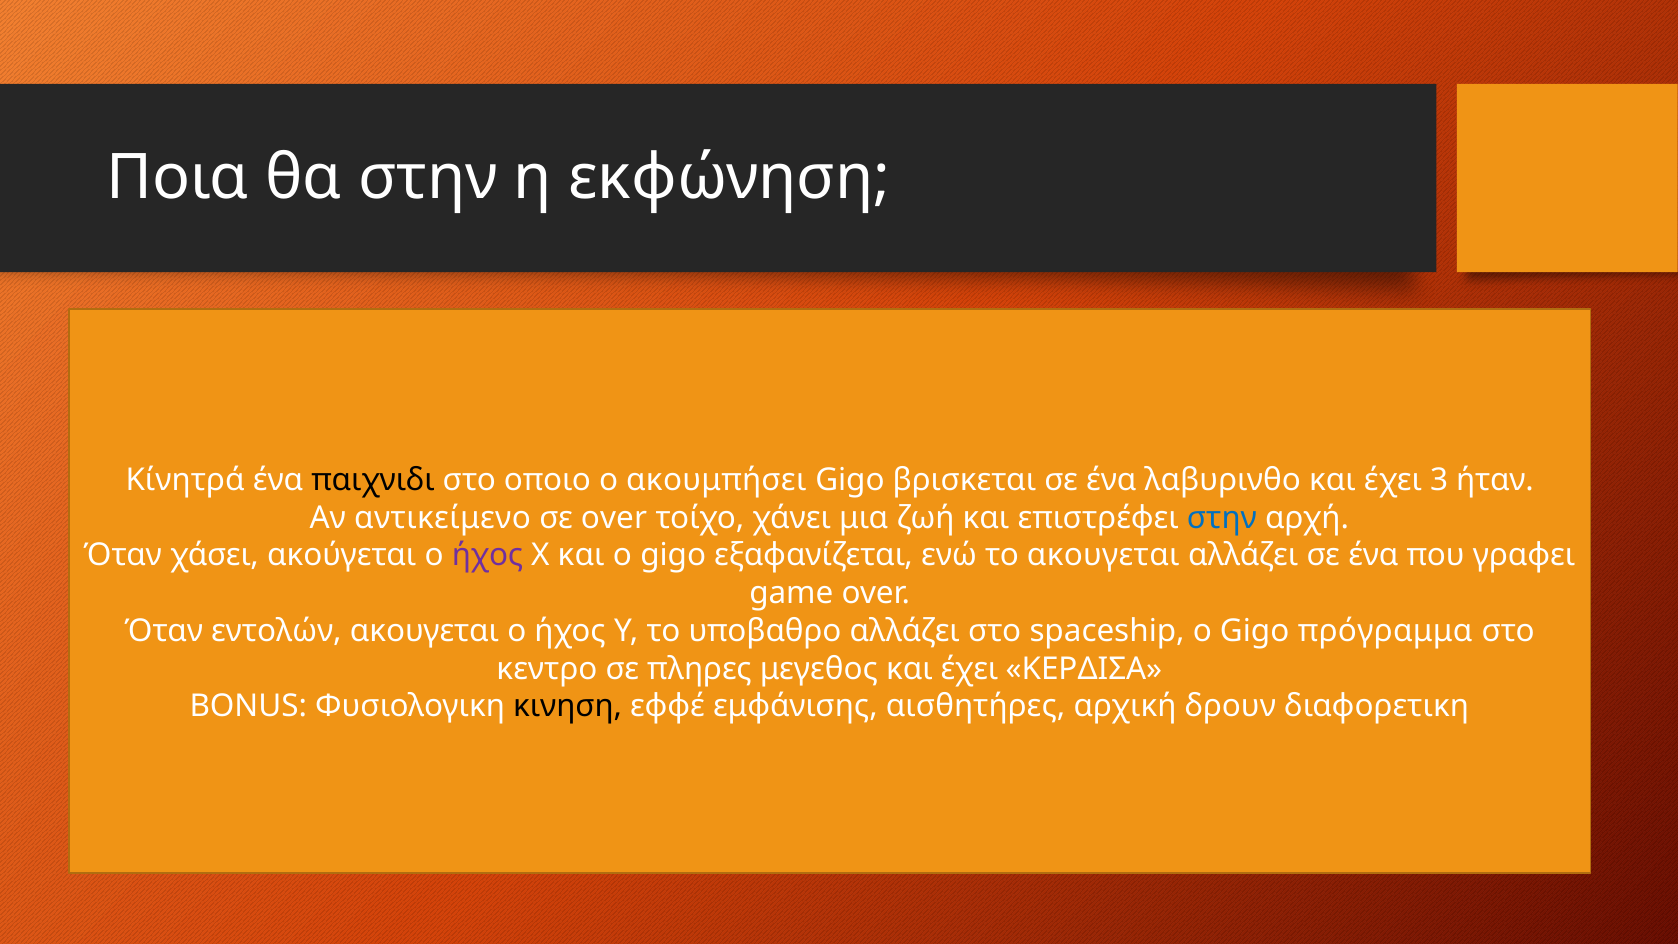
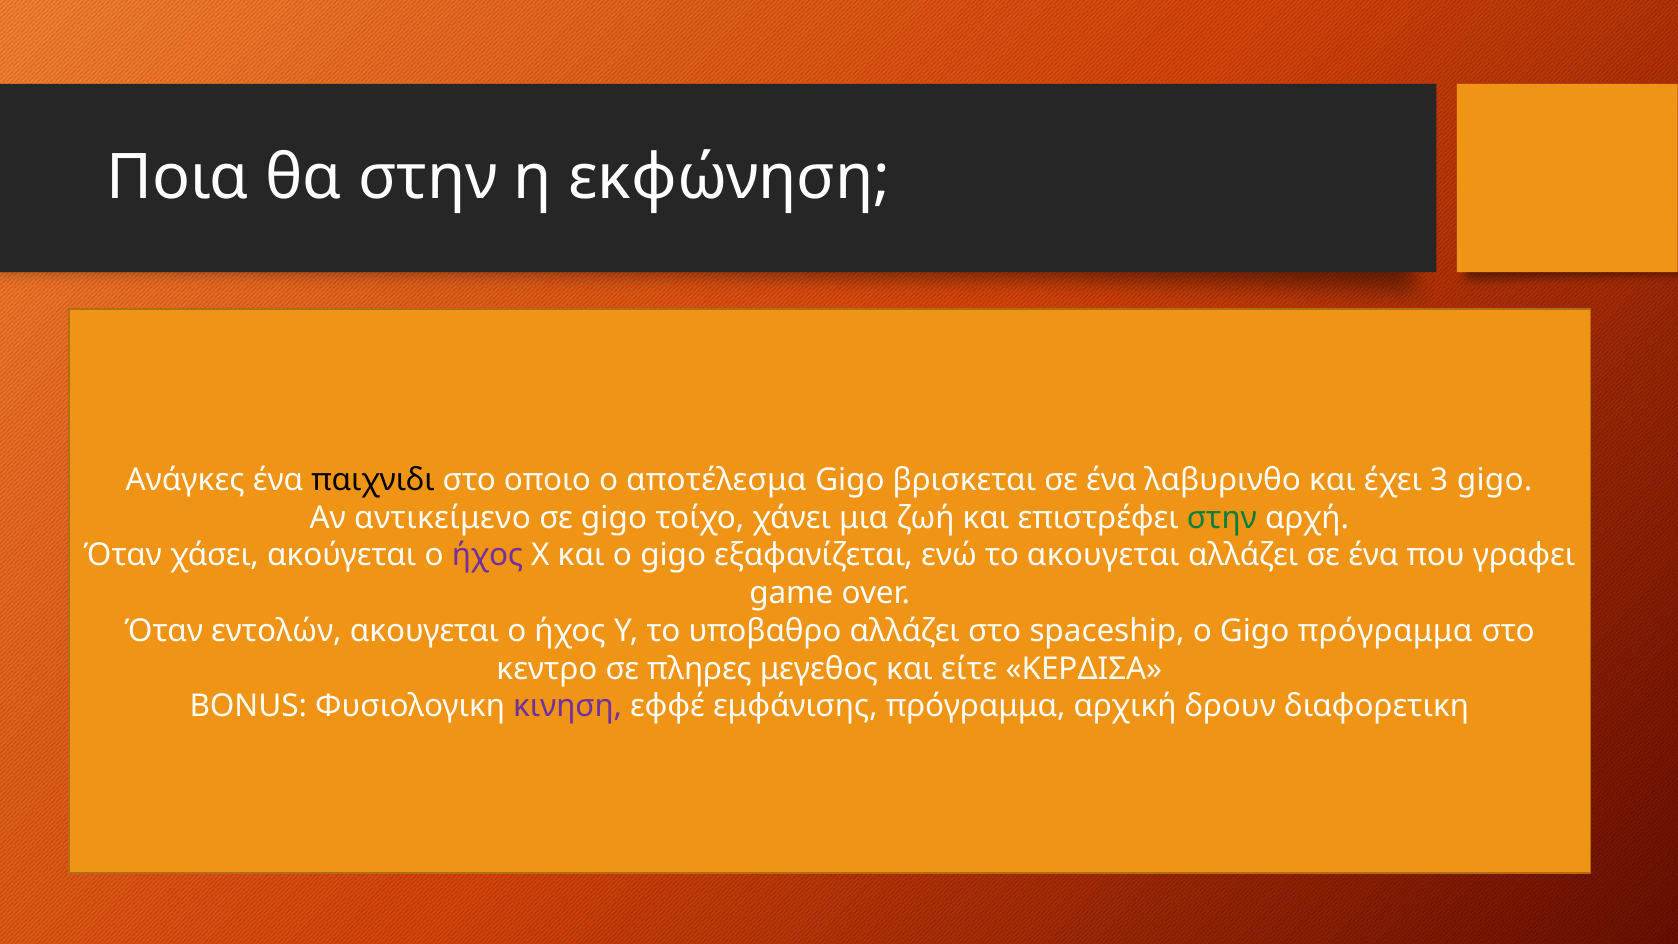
Κίνητρά: Κίνητρά -> Ανάγκες
ακουμπήσει: ακουμπήσει -> αποτέλεσμα
3 ήταν: ήταν -> gigo
σε over: over -> gigo
στην at (1222, 518) colour: blue -> green
μεγεθος και έχει: έχει -> είτε
κινηση colour: black -> purple
εμφάνισης αισθητήρες: αισθητήρες -> πρόγραμμα
